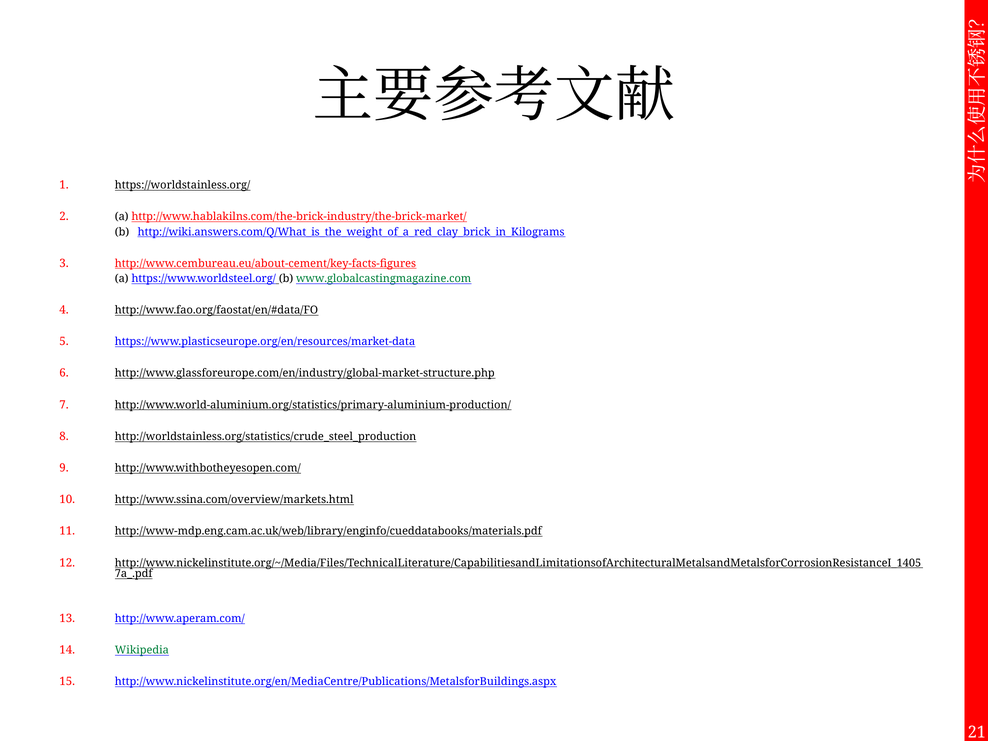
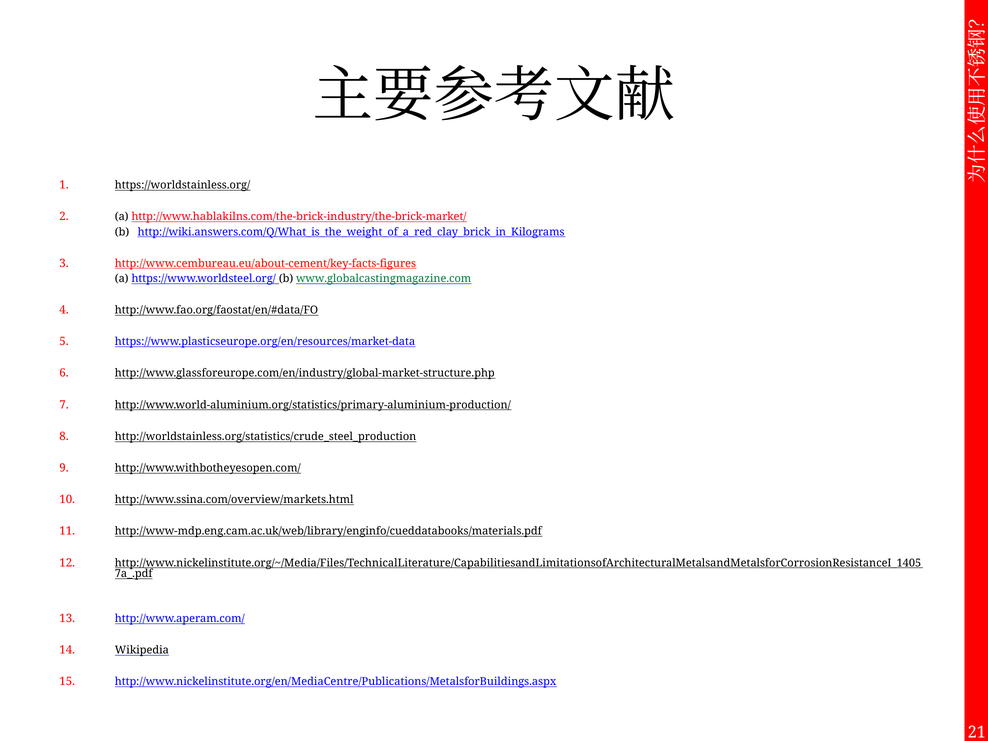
Wikipedia colour: green -> black
